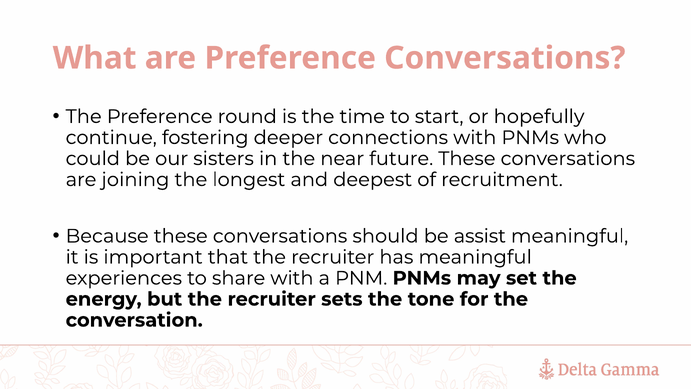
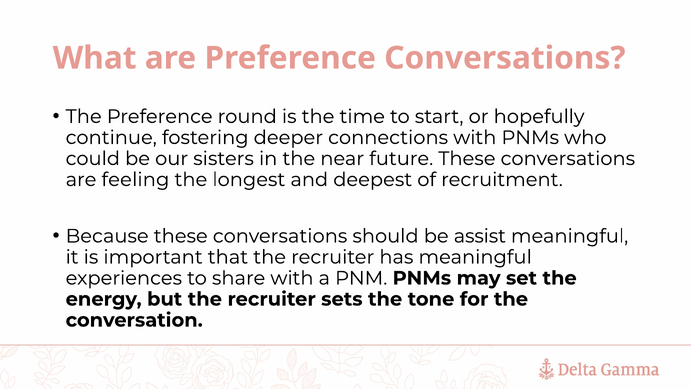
joining: joining -> feeling
